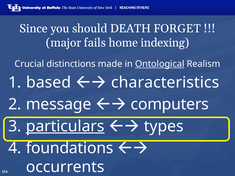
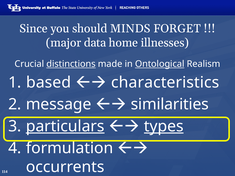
DEATH: DEATH -> MINDS
fails: fails -> data
indexing: indexing -> illnesses
distinctions underline: none -> present
computers: computers -> similarities
types underline: none -> present
foundations: foundations -> formulation
